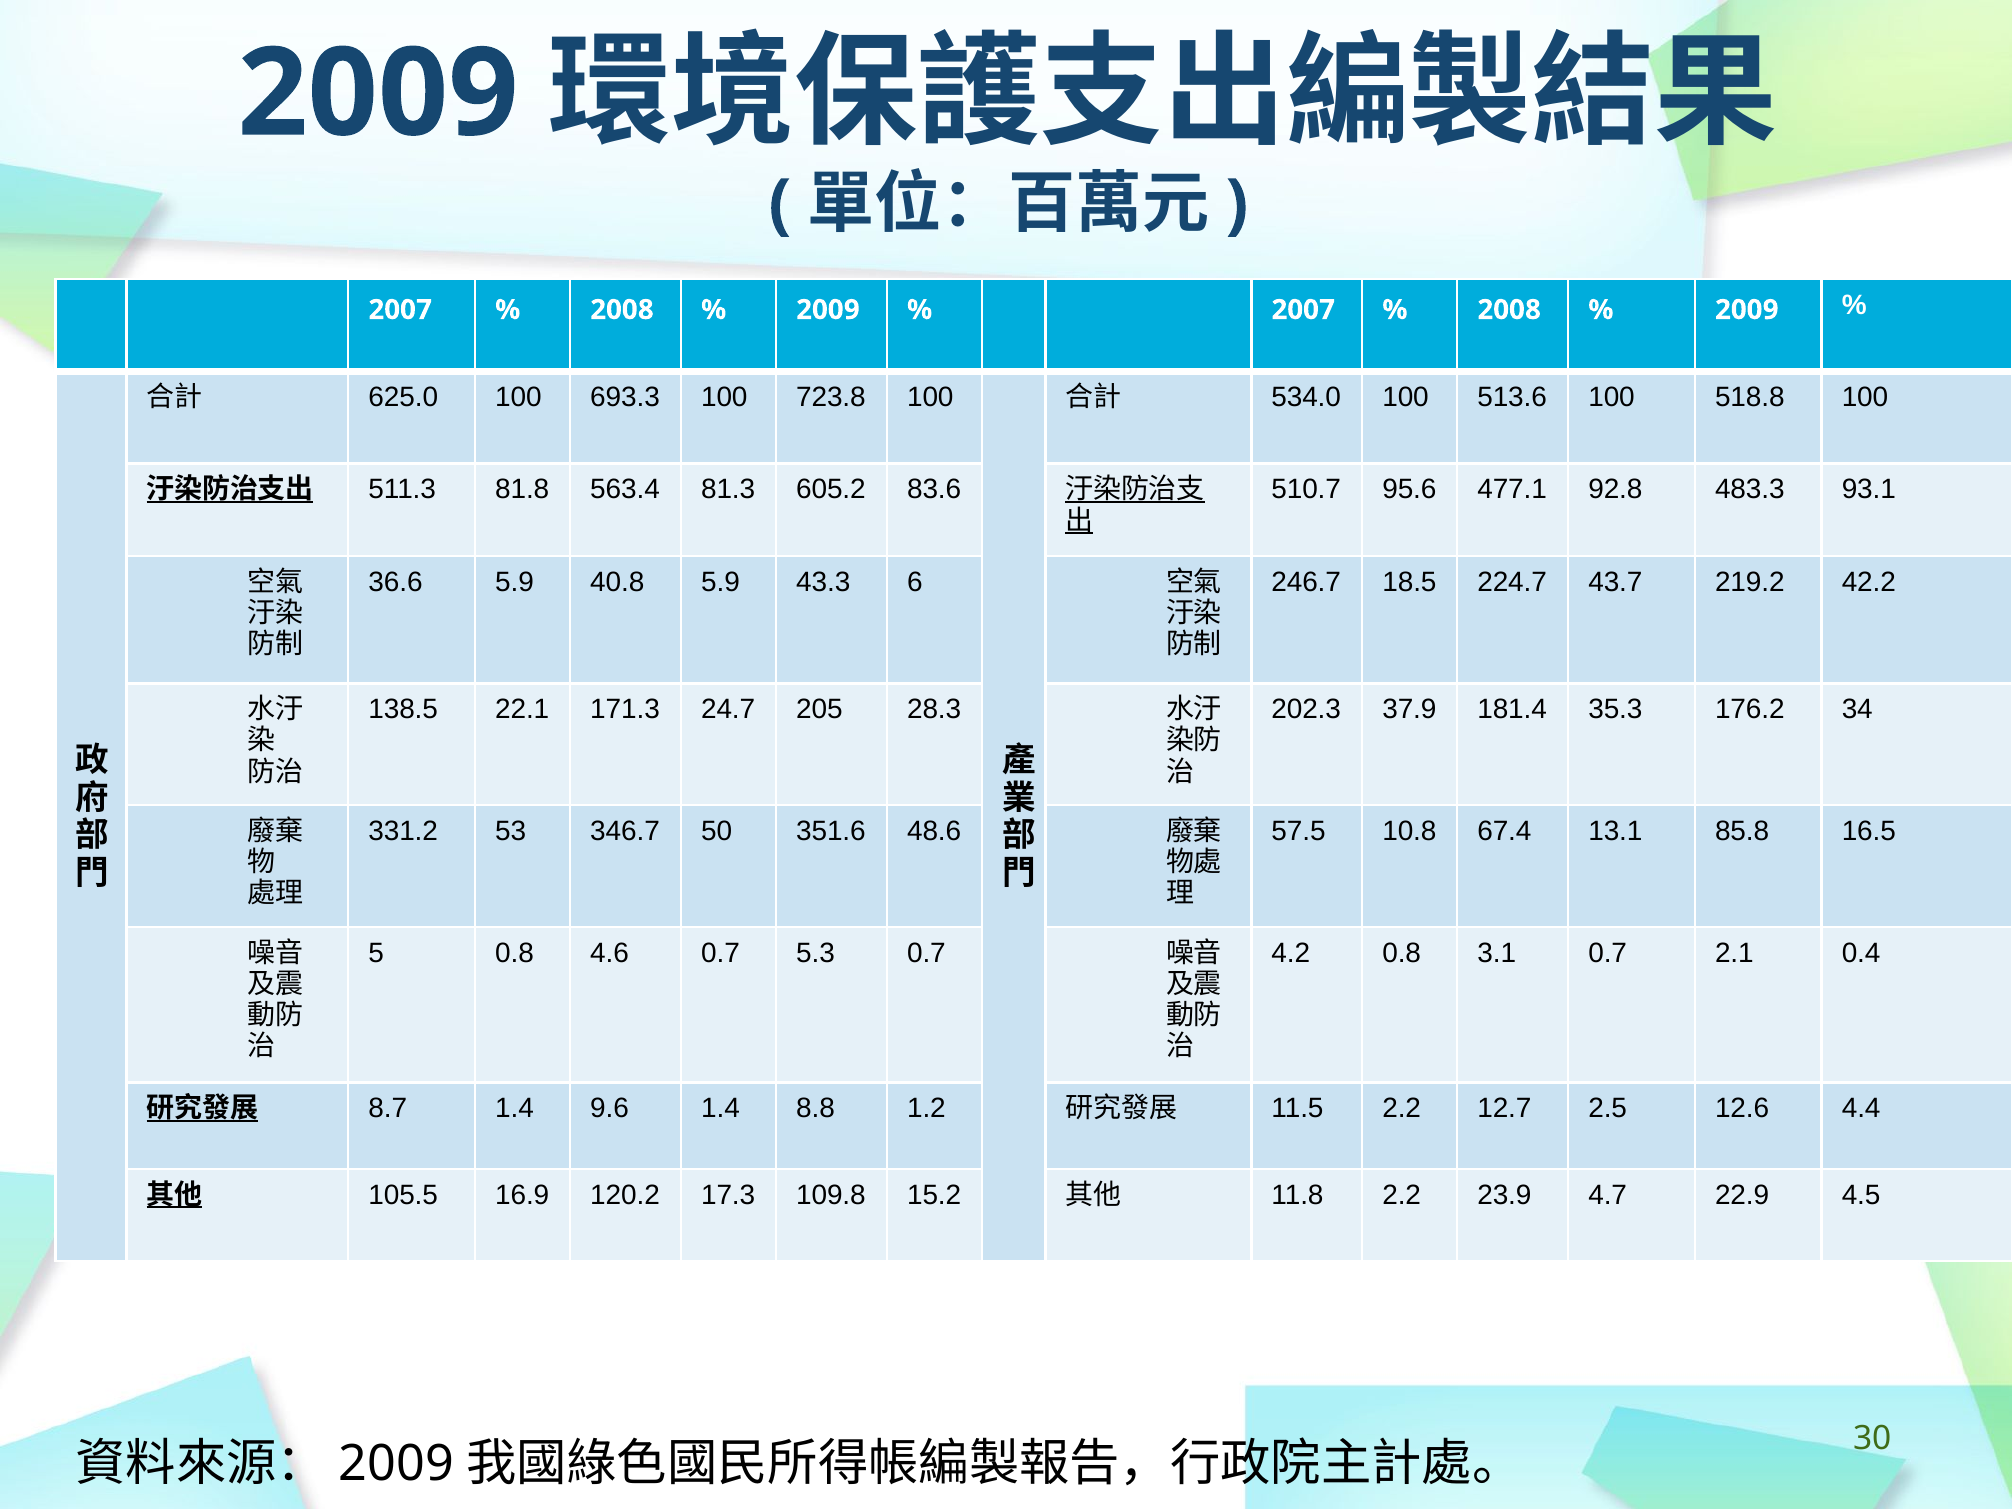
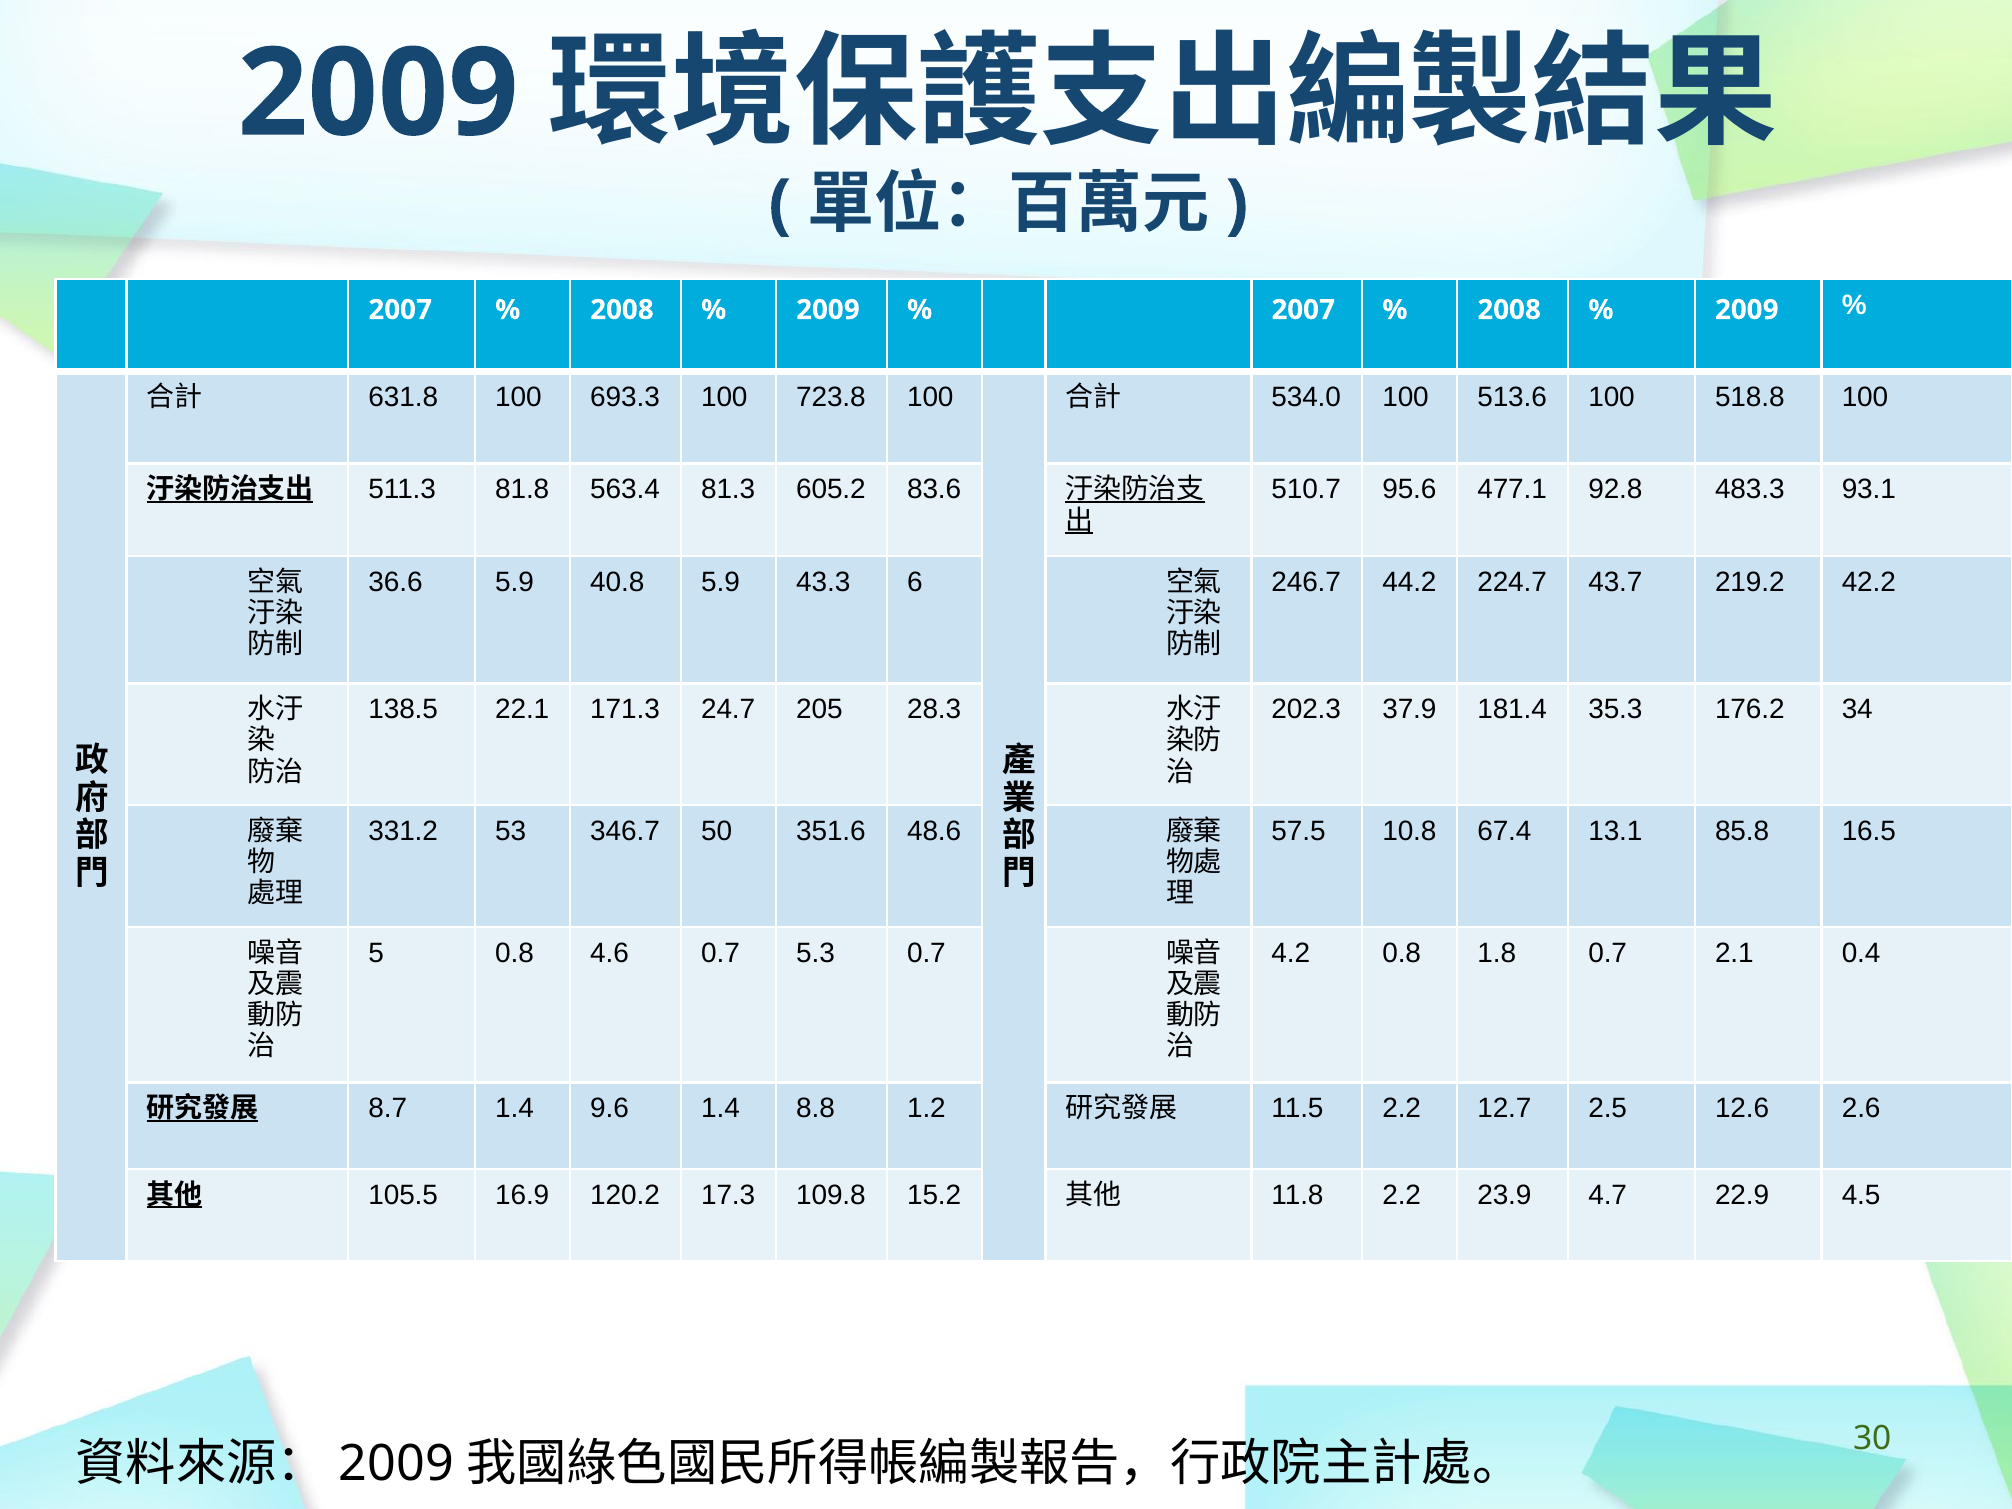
625.0: 625.0 -> 631.8
18.5: 18.5 -> 44.2
3.1: 3.1 -> 1.8
4.4: 4.4 -> 2.6
